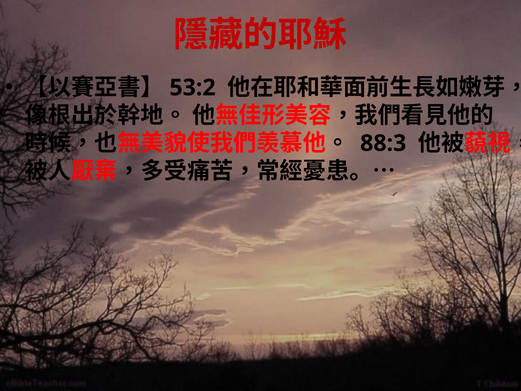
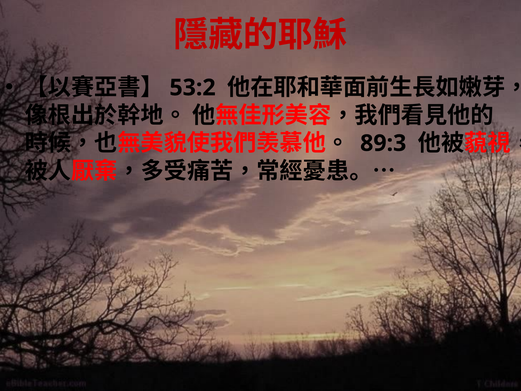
88:3: 88:3 -> 89:3
